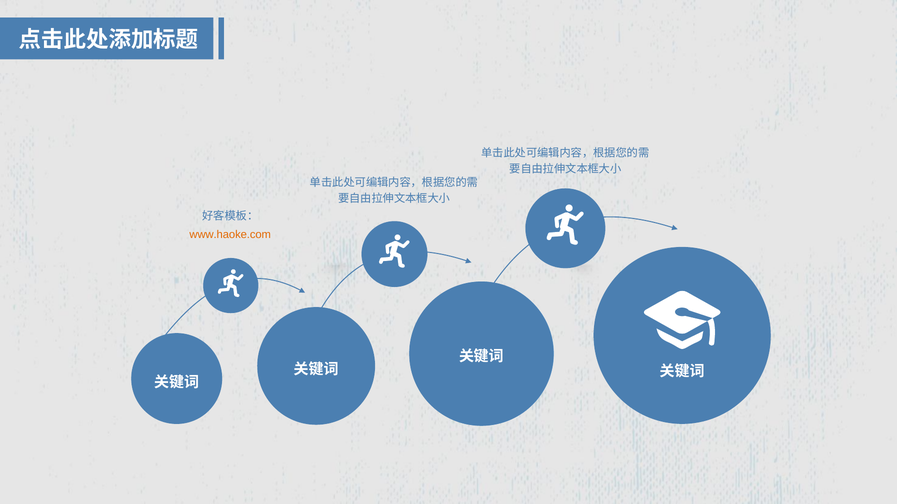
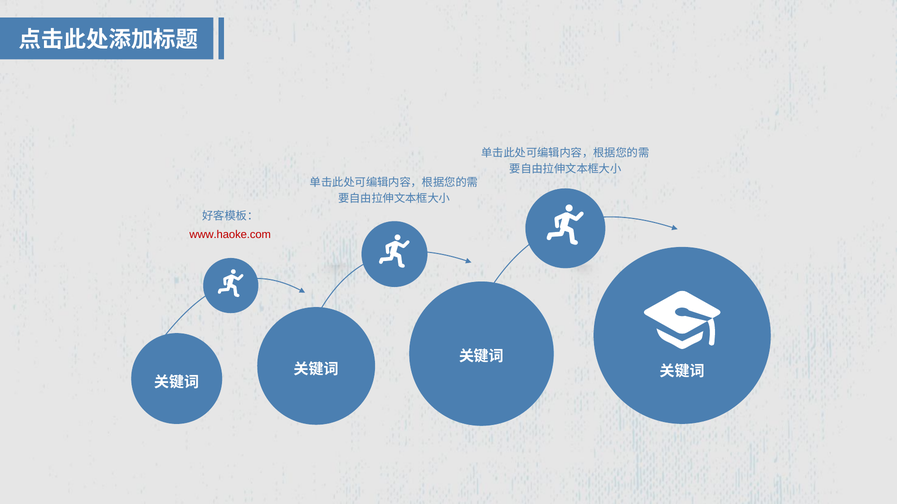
www.haoke.com colour: orange -> red
